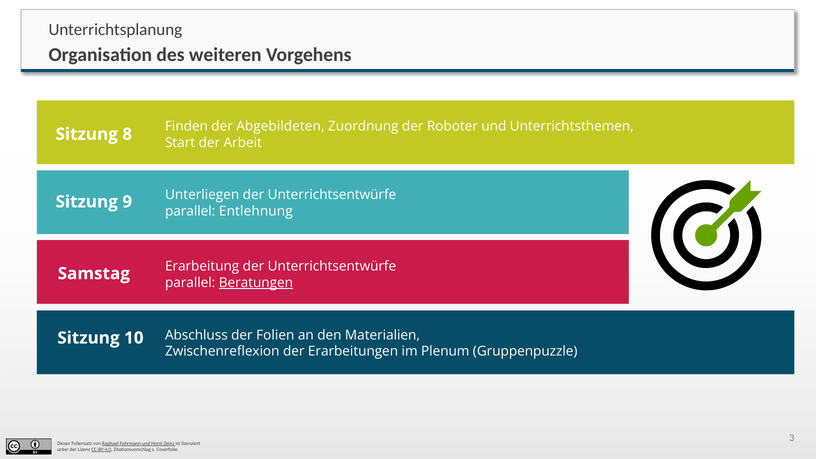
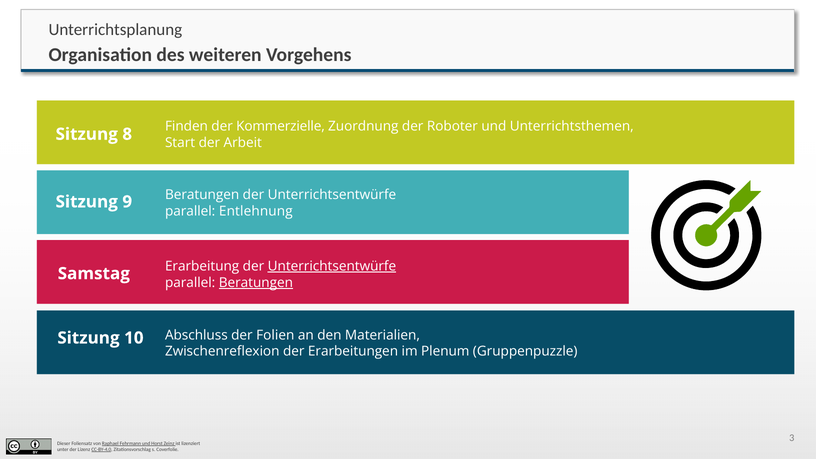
Abgebildeten: Abgebildeten -> Kommerzielle
Unterliegen at (202, 195): Unterliegen -> Beratungen
Unterrichtsentwürfe at (332, 266) underline: none -> present
